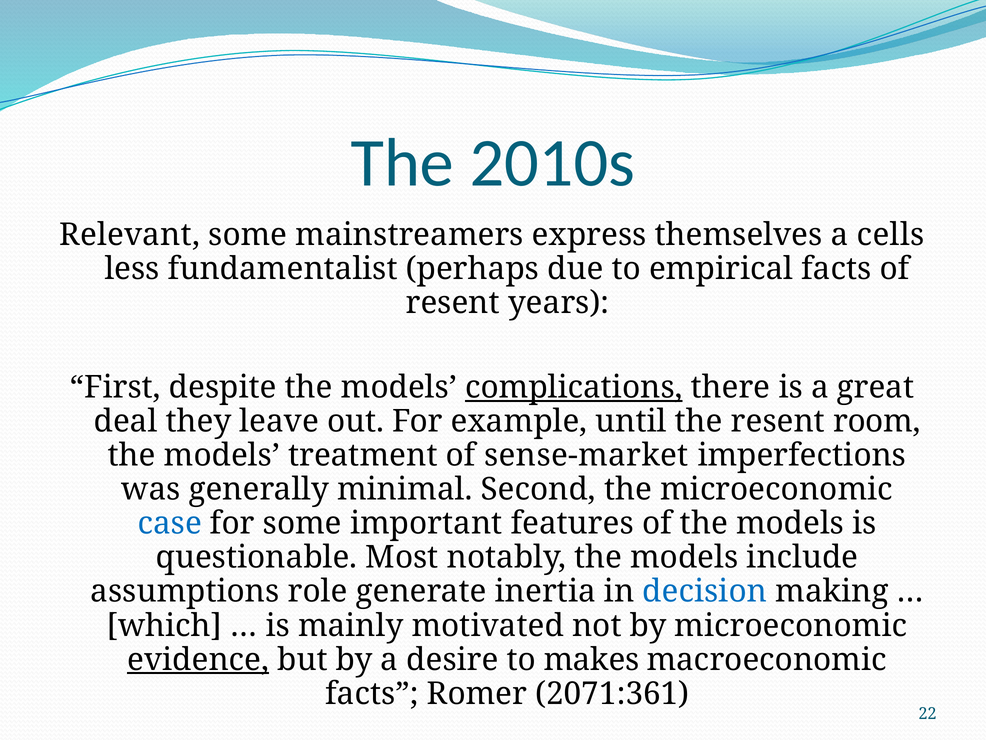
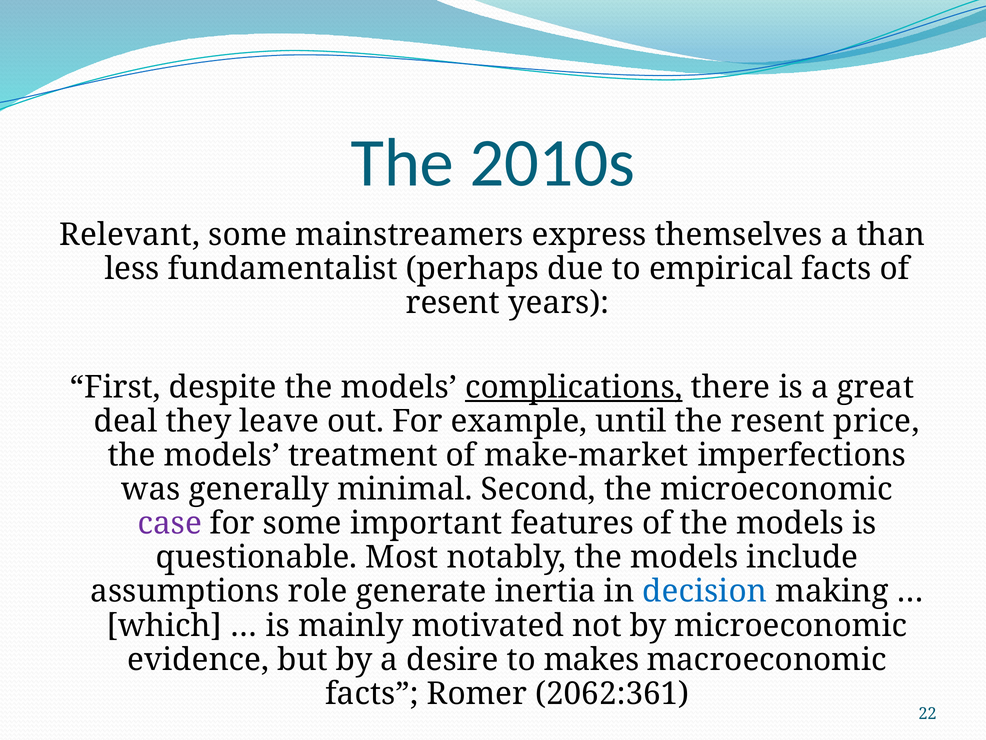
cells: cells -> than
room: room -> price
sense-market: sense-market -> make-market
case colour: blue -> purple
evidence underline: present -> none
2071:361: 2071:361 -> 2062:361
